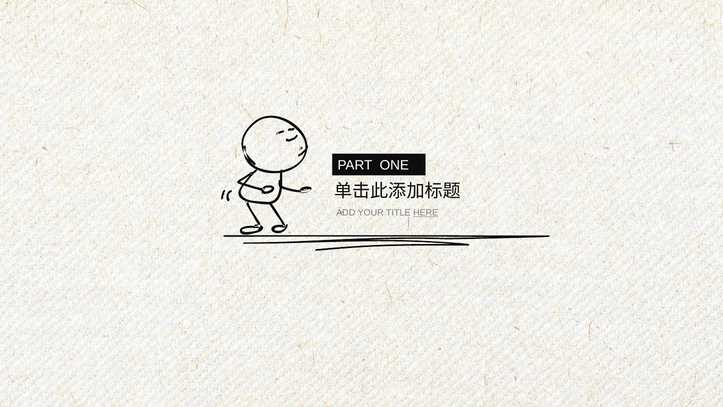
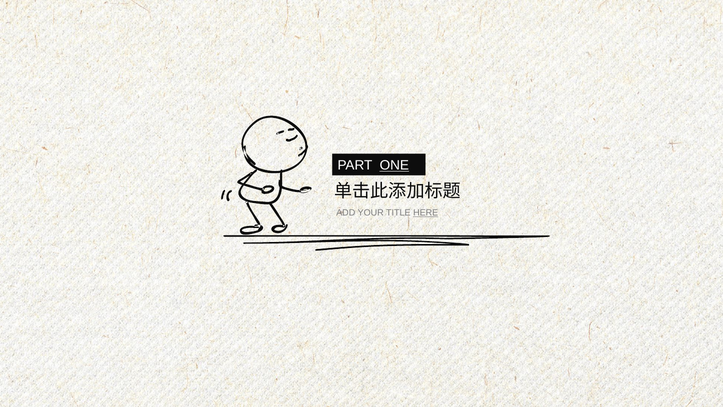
ONE underline: none -> present
